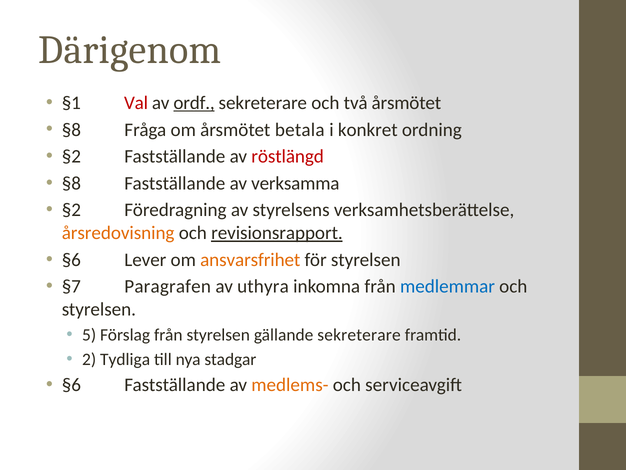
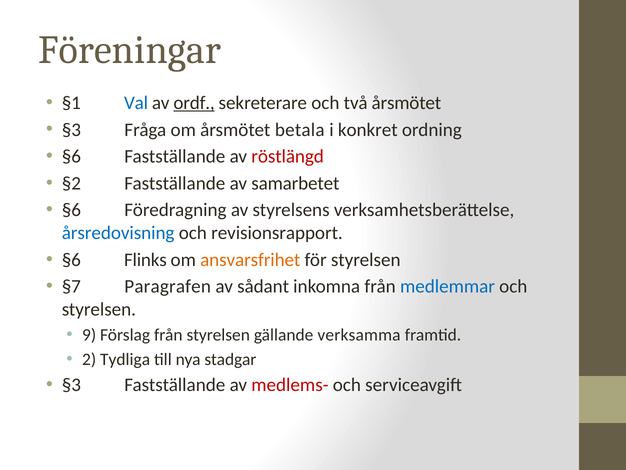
Därigenom: Därigenom -> Föreningar
Val colour: red -> blue
§8 at (71, 130): §8 -> §3
§2 at (71, 156): §2 -> §6
§8 at (71, 183): §8 -> §2
verksamma: verksamma -> samarbetet
§2 at (71, 210): §2 -> §6
årsredovisning colour: orange -> blue
revisionsrapport underline: present -> none
Lever: Lever -> Flinks
uthyra: uthyra -> sådant
5: 5 -> 9
gällande sekreterare: sekreterare -> verksamma
§6 at (71, 385): §6 -> §3
medlems- colour: orange -> red
